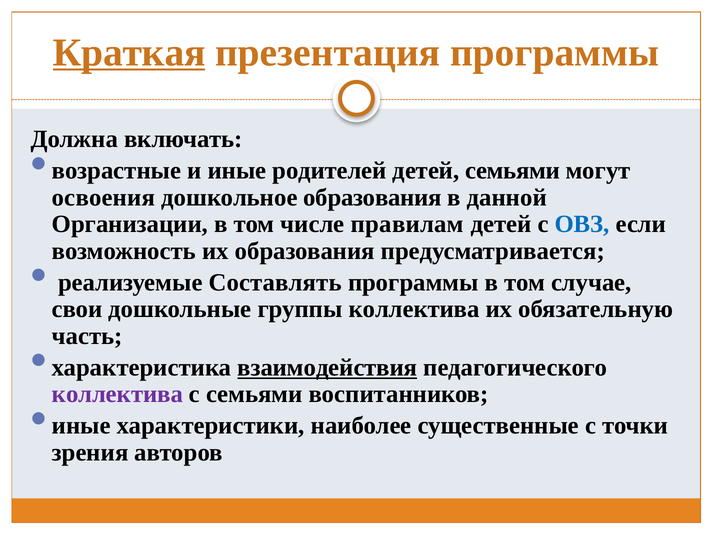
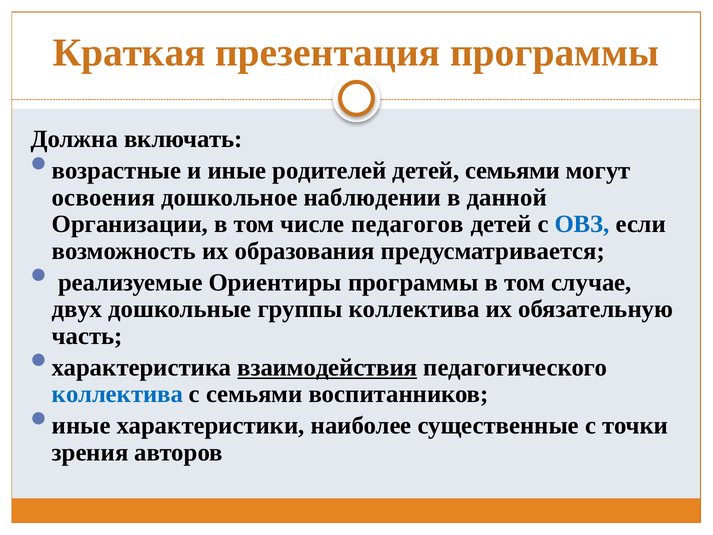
Краткая underline: present -> none
дошкольное образования: образования -> наблюдении
правилам: правилам -> педагогов
Составлять: Составлять -> Ориентиры
свои: свои -> двух
коллектива at (117, 394) colour: purple -> blue
